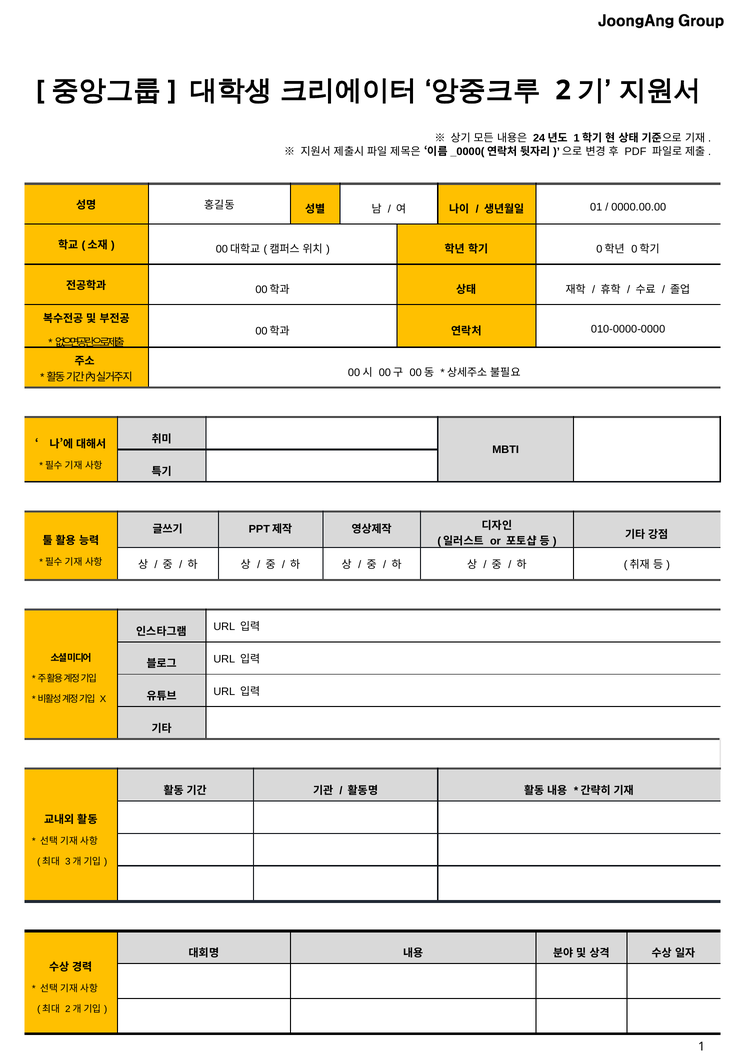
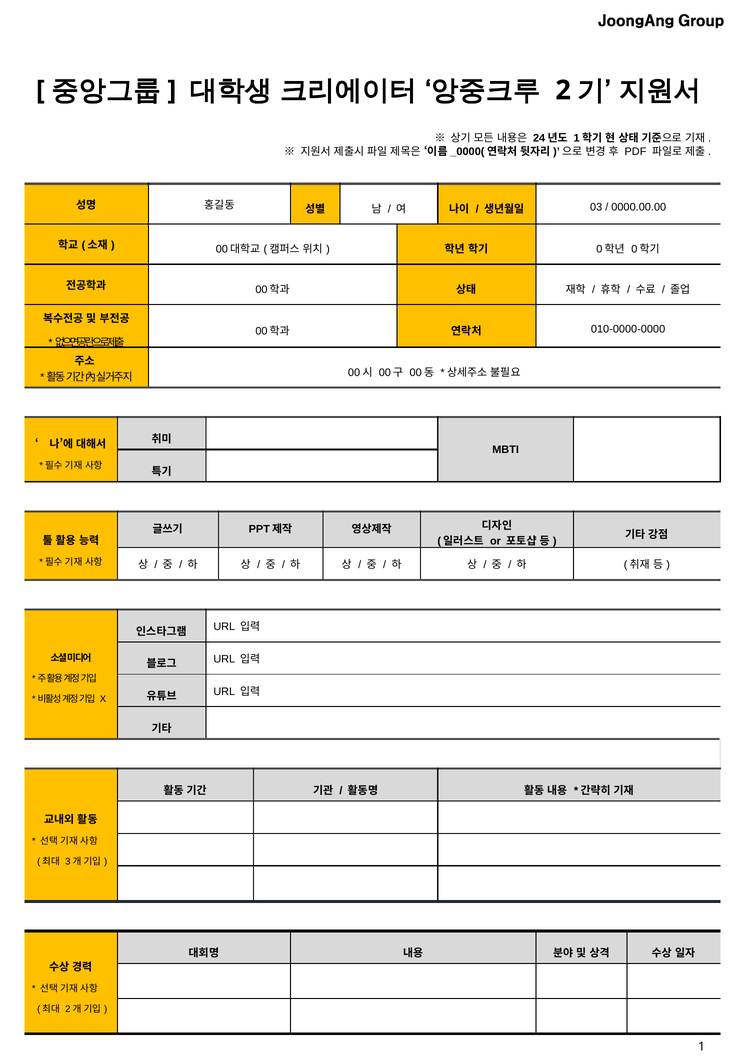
01: 01 -> 03
